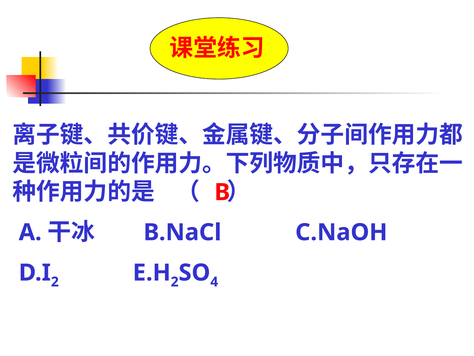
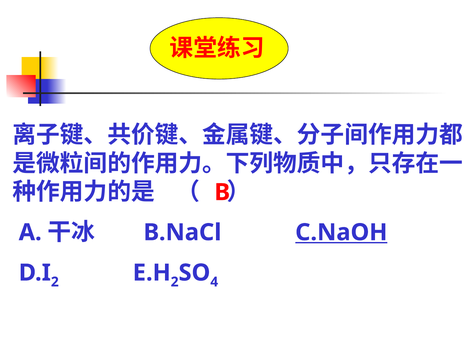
C.NaOH underline: none -> present
